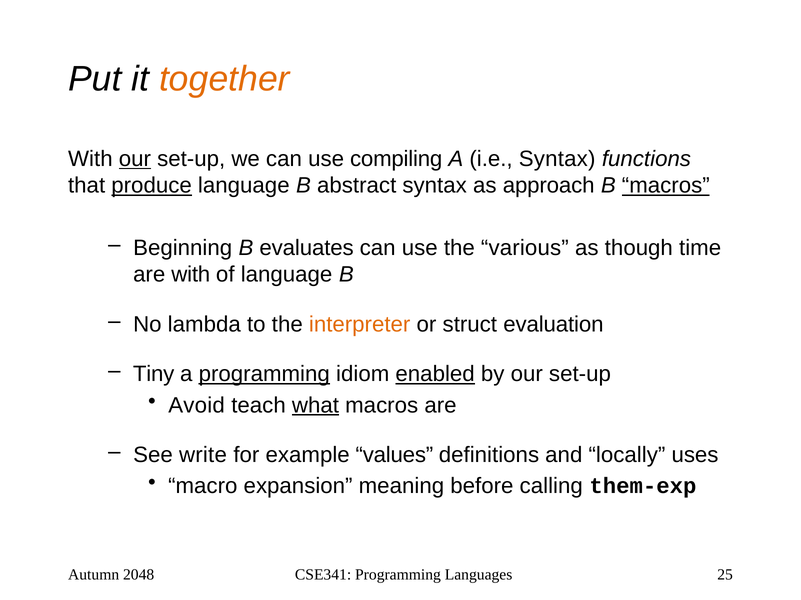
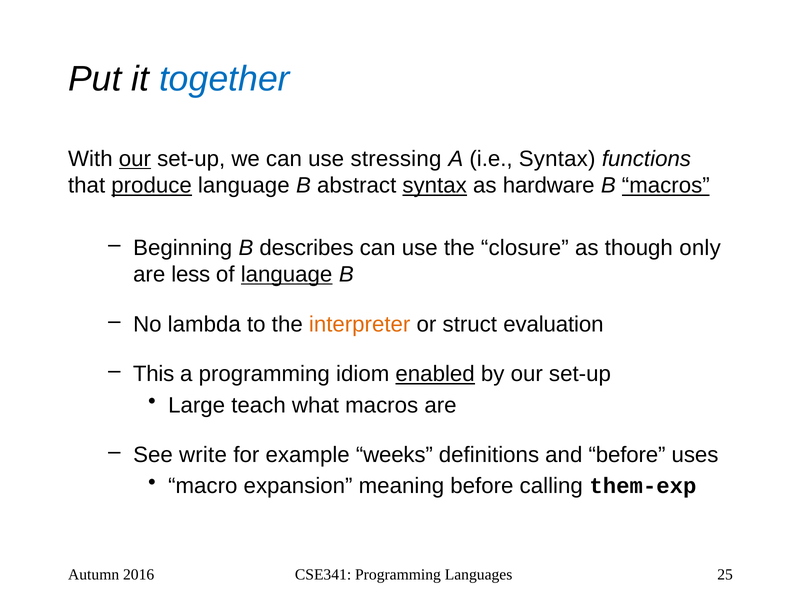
together colour: orange -> blue
compiling: compiling -> stressing
syntax at (435, 186) underline: none -> present
approach: approach -> hardware
evaluates: evaluates -> describes
various: various -> closure
time: time -> only
are with: with -> less
language at (287, 275) underline: none -> present
Tiny: Tiny -> This
programming at (264, 375) underline: present -> none
Avoid: Avoid -> Large
what underline: present -> none
values: values -> weeks
and locally: locally -> before
2048: 2048 -> 2016
